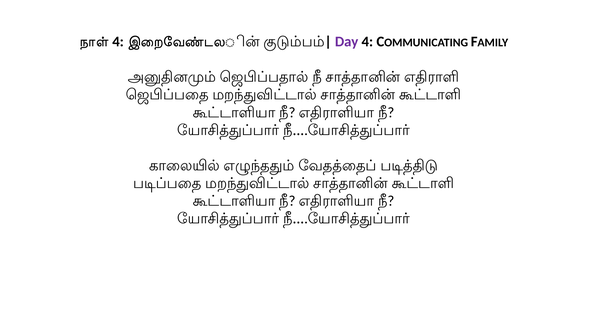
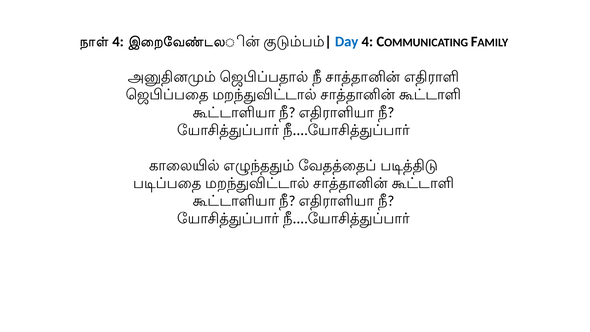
Day colour: purple -> blue
